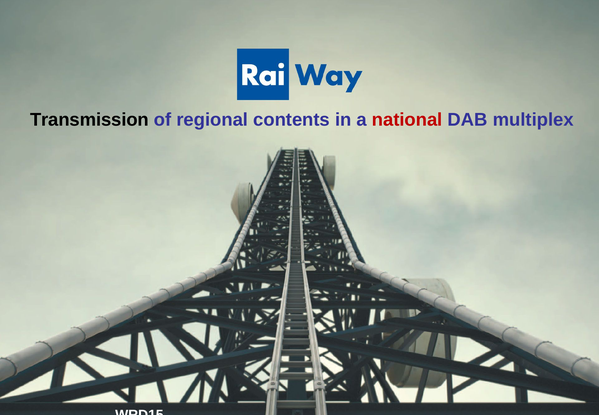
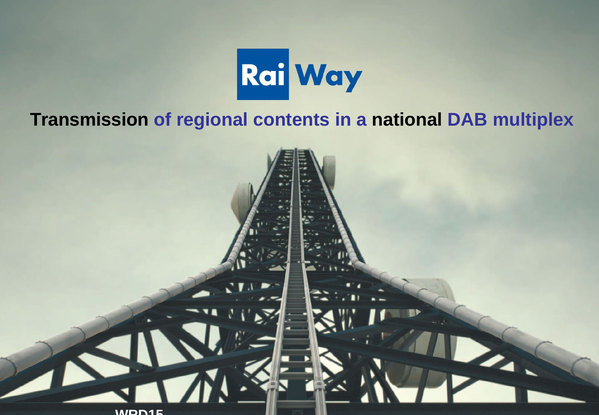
national colour: red -> black
